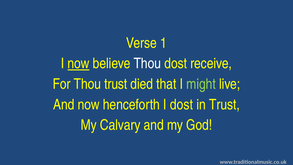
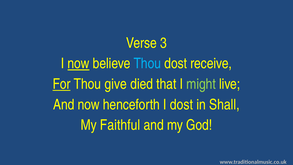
1: 1 -> 3
Thou at (147, 63) colour: white -> light blue
For underline: none -> present
Thou trust: trust -> give
in Trust: Trust -> Shall
Calvary: Calvary -> Faithful
